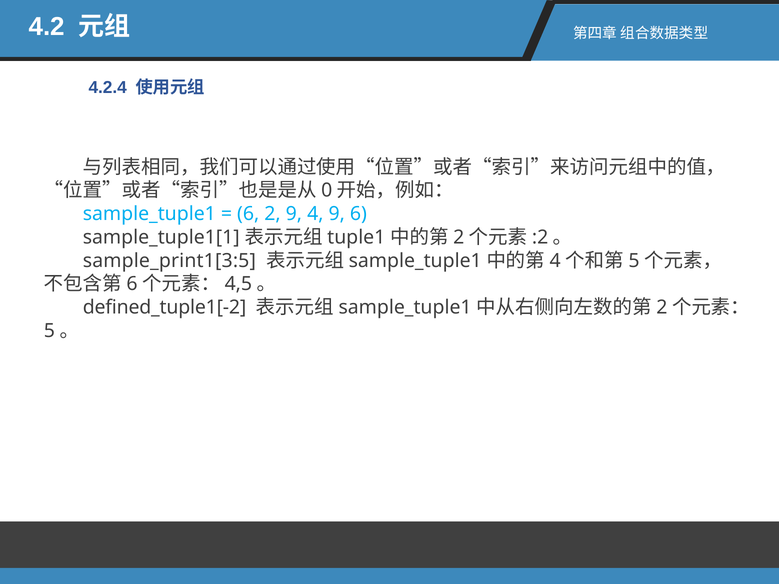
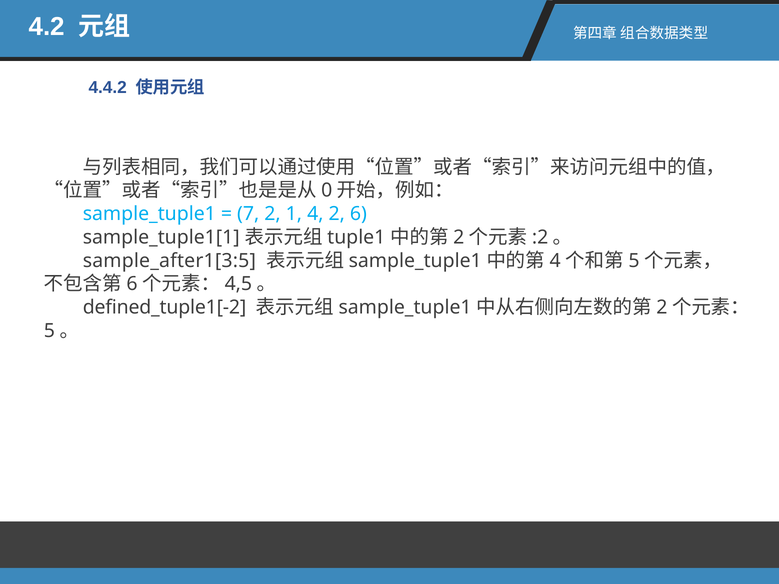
4.2.4: 4.2.4 -> 4.4.2
6 at (248, 214): 6 -> 7
2 9: 9 -> 1
4 9: 9 -> 2
sample_print1[3:5: sample_print1[3:5 -> sample_after1[3:5
